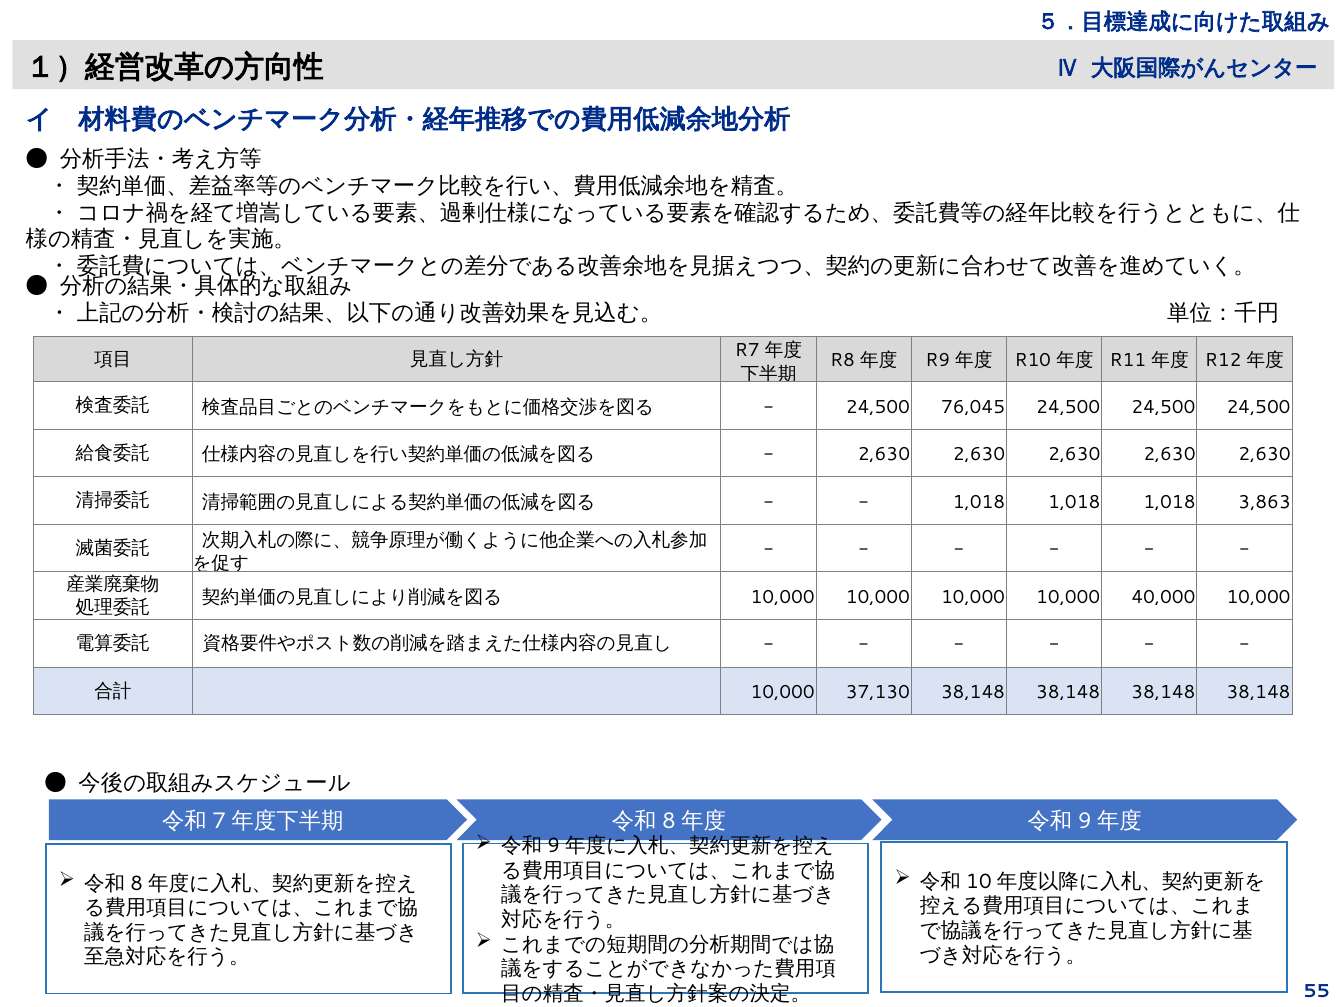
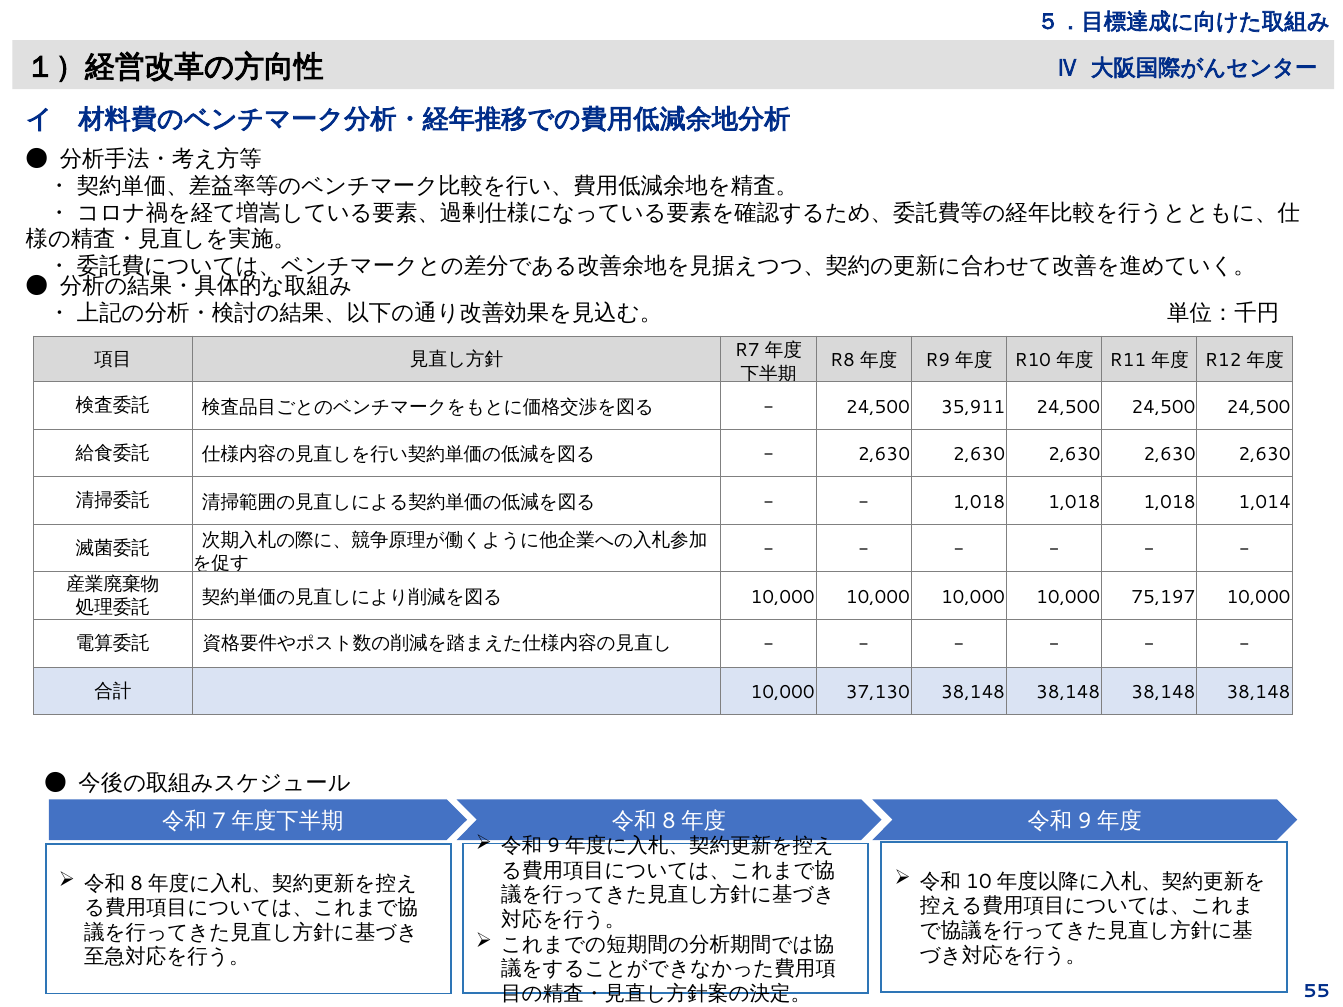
76,045: 76,045 -> 35,911
3,863: 3,863 -> 1,014
40,000: 40,000 -> 75,197
